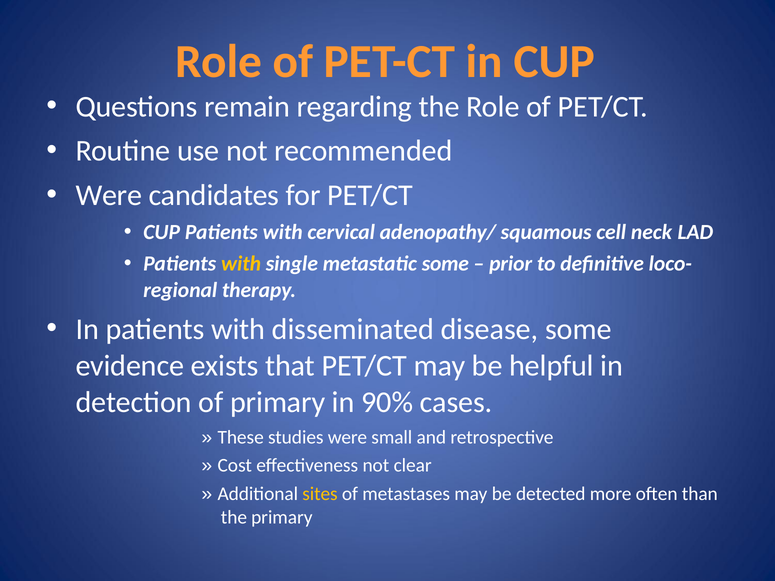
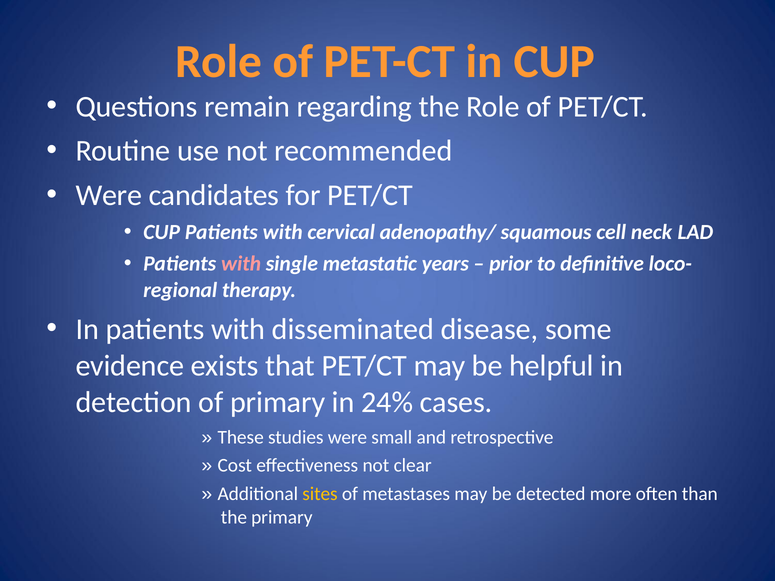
with at (241, 264) colour: yellow -> pink
metastatic some: some -> years
90%: 90% -> 24%
